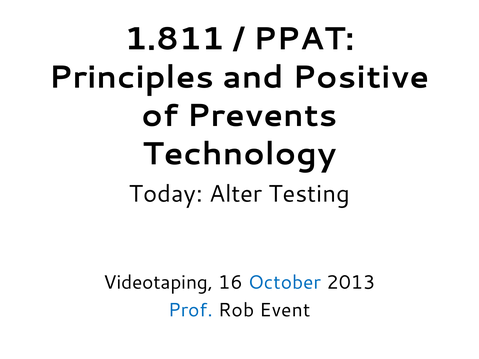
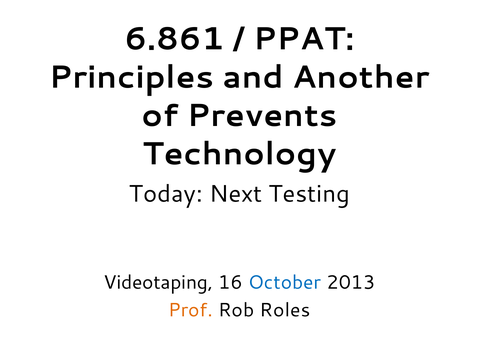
1.811: 1.811 -> 6.861
Positive: Positive -> Another
Alter: Alter -> Next
Prof colour: blue -> orange
Event: Event -> Roles
